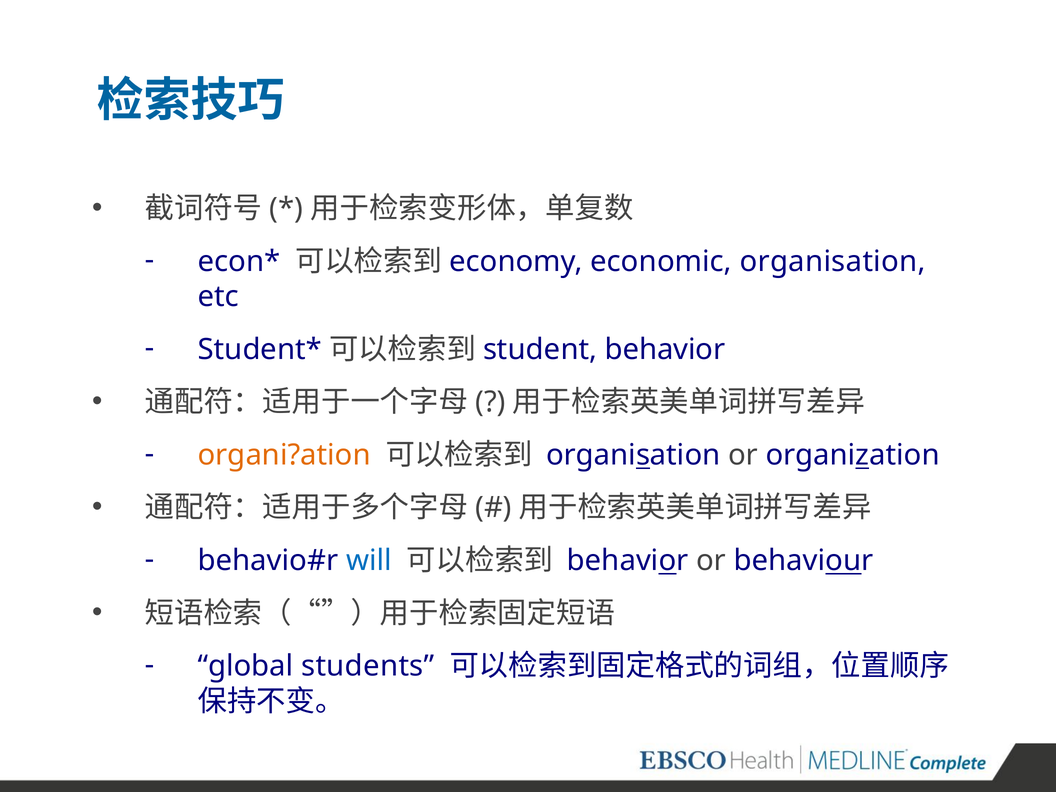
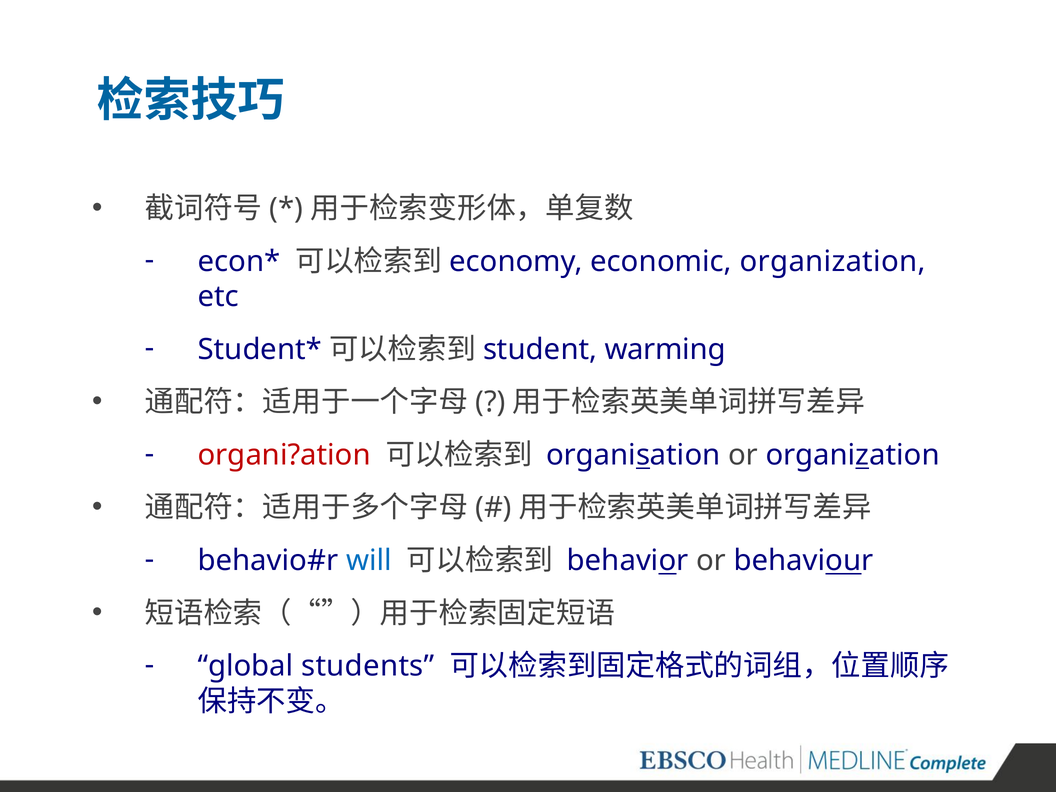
economic organisation: organisation -> organization
student behavior: behavior -> warming
organi?ation colour: orange -> red
